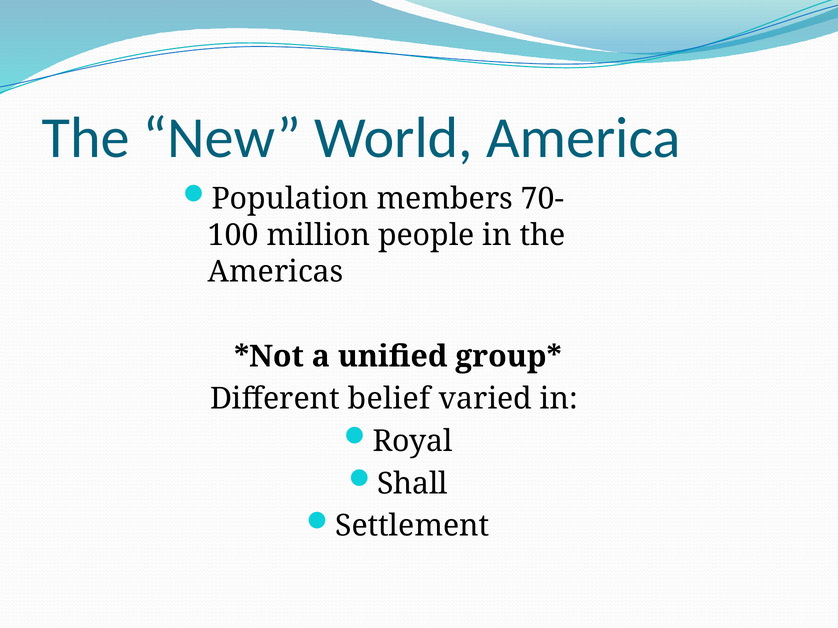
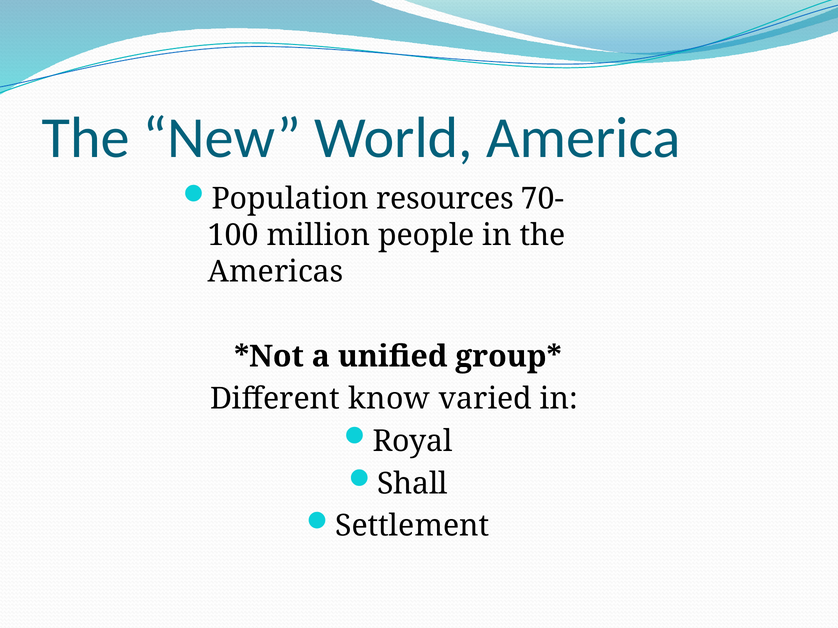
members: members -> resources
belief: belief -> know
